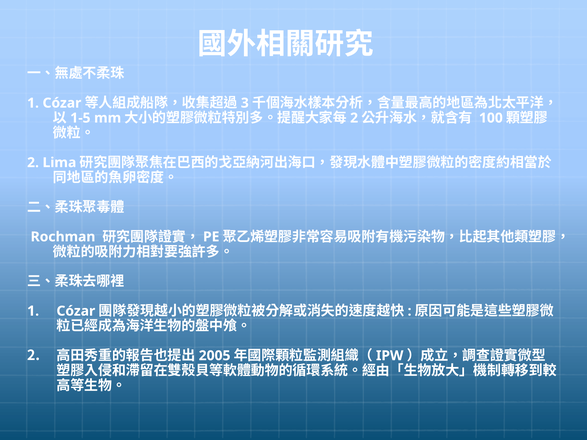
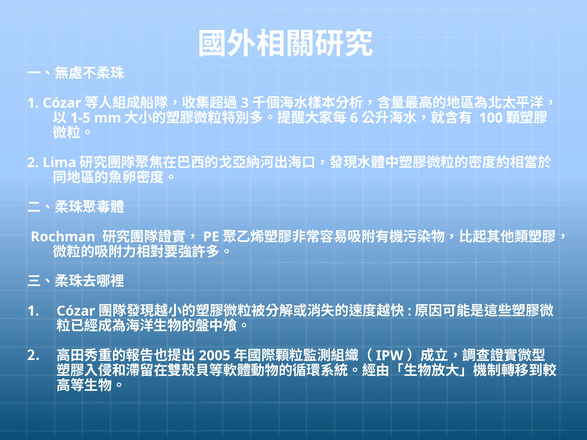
2 at (354, 118): 2 -> 6
